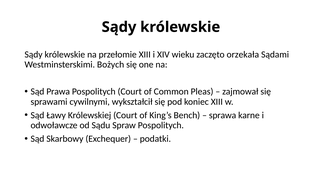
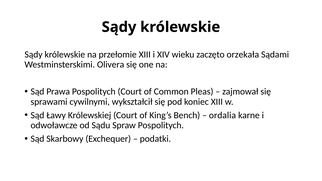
Bożych: Bożych -> Olivera
sprawa: sprawa -> ordalia
